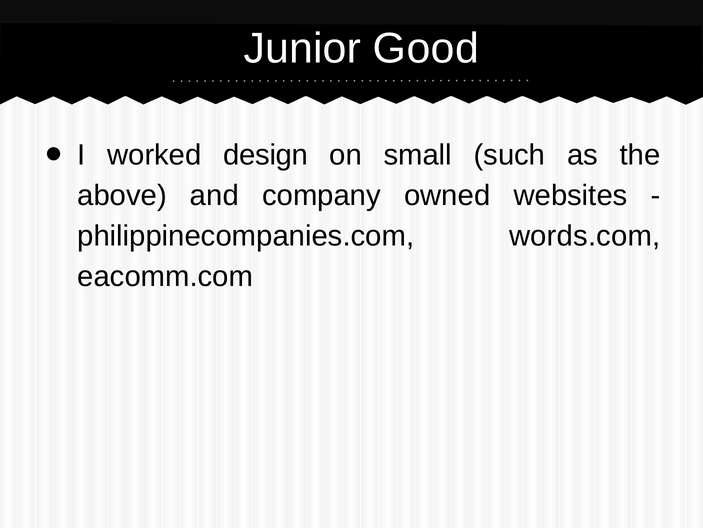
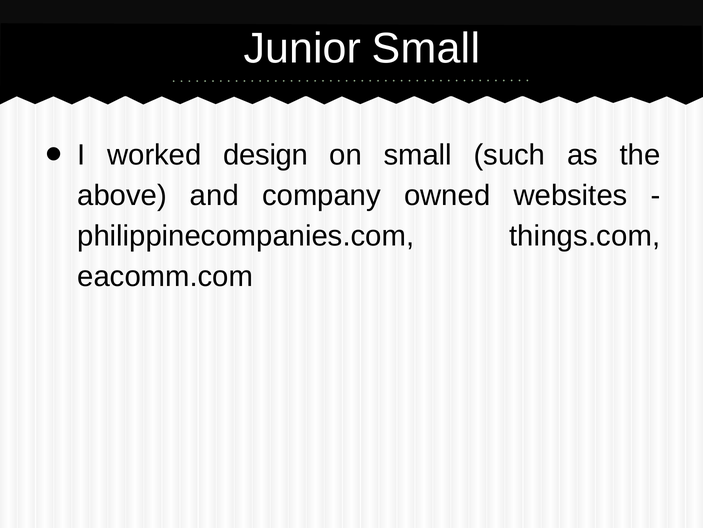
Junior Good: Good -> Small
words.com: words.com -> things.com
